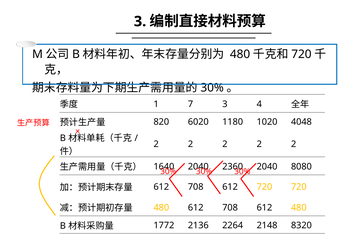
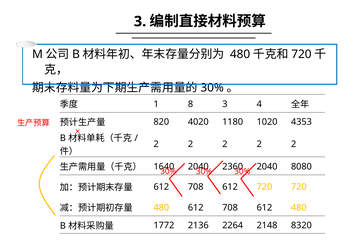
7: 7 -> 8
6020: 6020 -> 4020
4048: 4048 -> 4353
